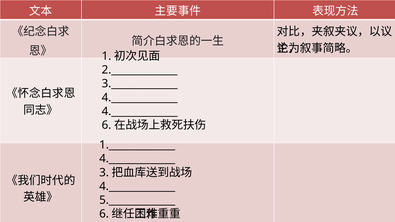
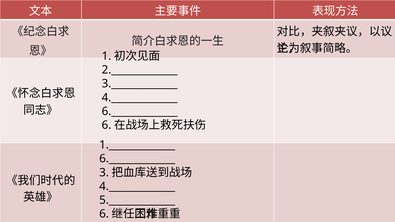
4._____________ at (140, 111): 4._____________ -> 6._____________
4._____________ at (137, 159): 4._____________ -> 6._____________
